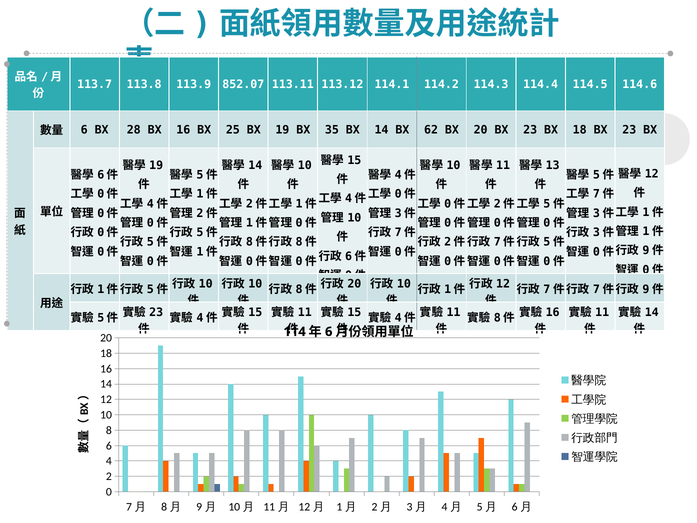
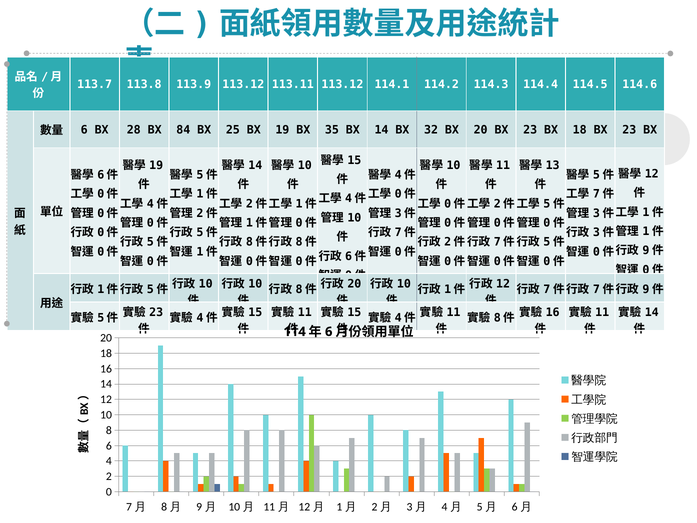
113.9 852.07: 852.07 -> 113.12
BX 16: 16 -> 84
62: 62 -> 32
